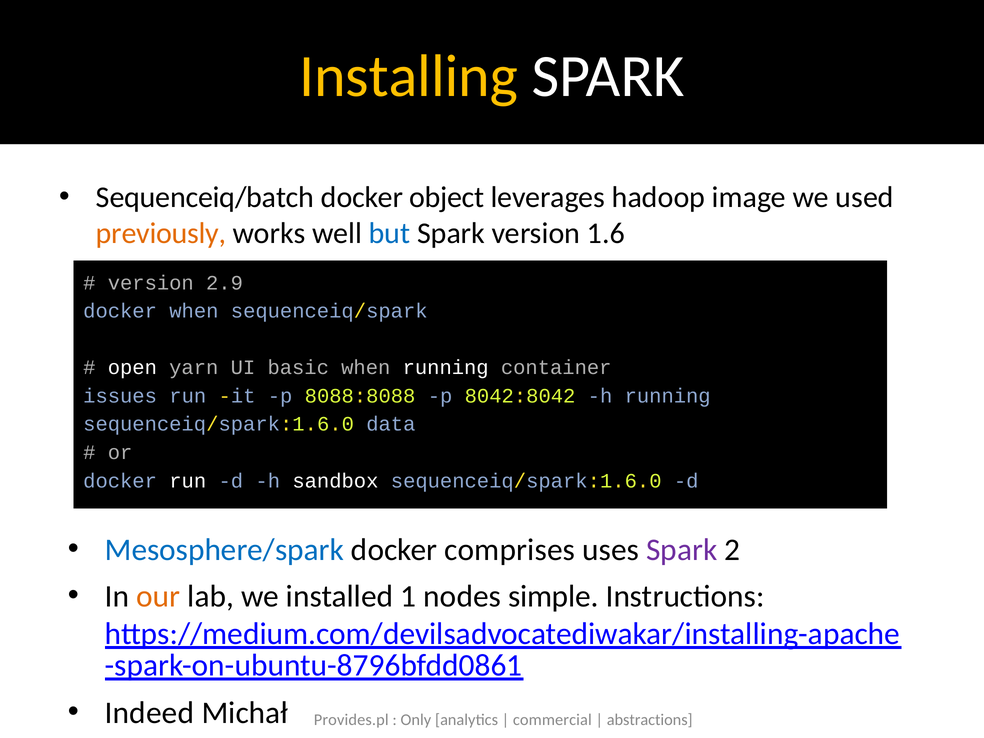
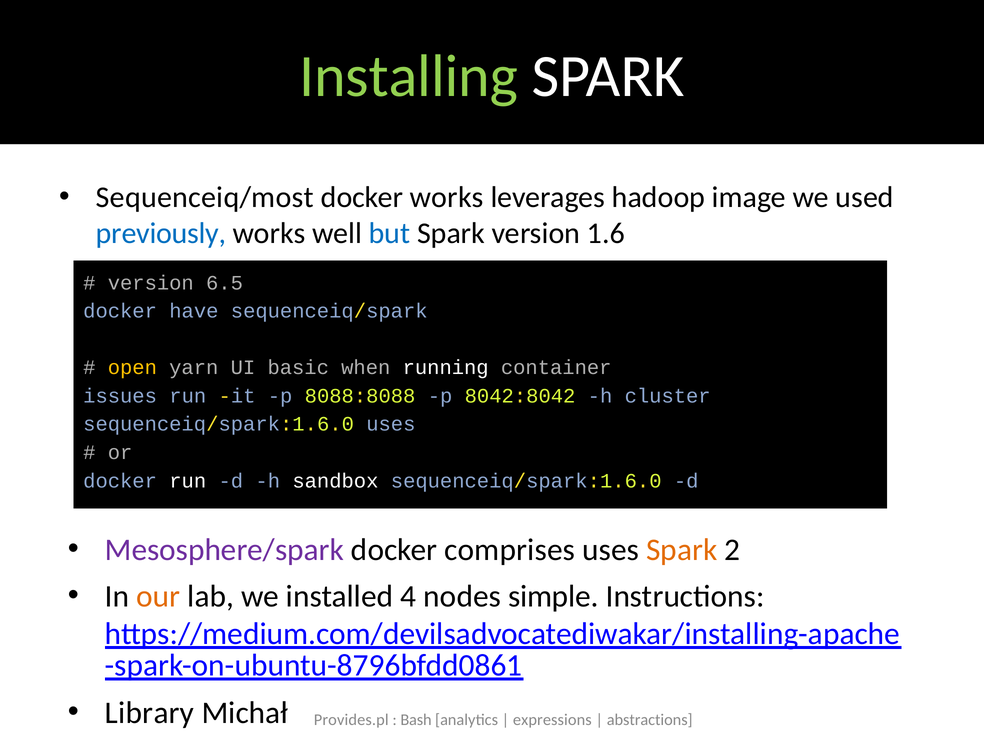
Installing colour: yellow -> light green
Sequenceiq/batch: Sequenceiq/batch -> Sequenceiq/most
docker object: object -> works
previously colour: orange -> blue
2.9: 2.9 -> 6.5
docker when: when -> have
open colour: white -> yellow
h running: running -> cluster
sequenceiq/spark:1.6.0 data: data -> uses
Mesosphere/spark colour: blue -> purple
Spark at (682, 550) colour: purple -> orange
1: 1 -> 4
Indeed: Indeed -> Library
Only: Only -> Bash
commercial: commercial -> expressions
